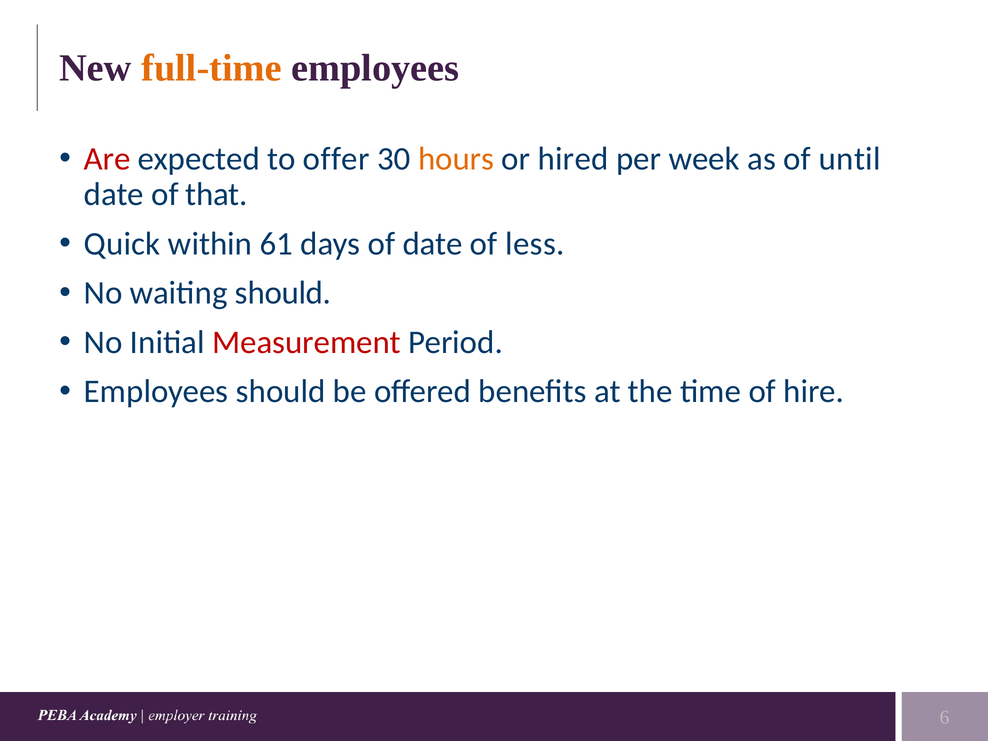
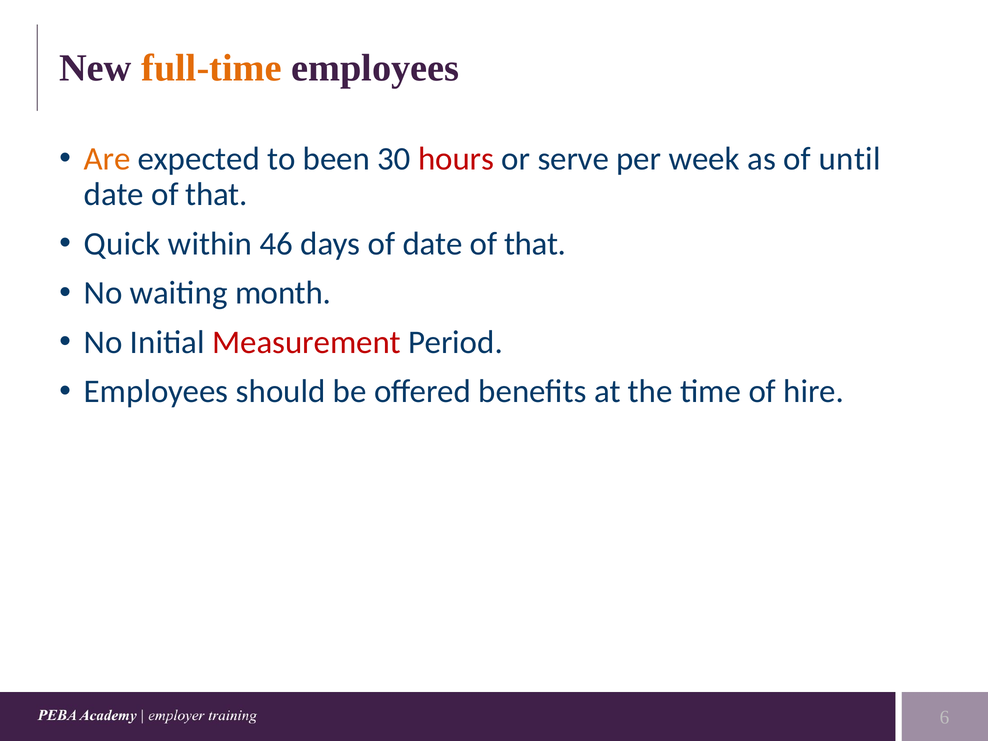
Are colour: red -> orange
offer: offer -> been
hours colour: orange -> red
hired: hired -> serve
61: 61 -> 46
of date of less: less -> that
waiting should: should -> month
